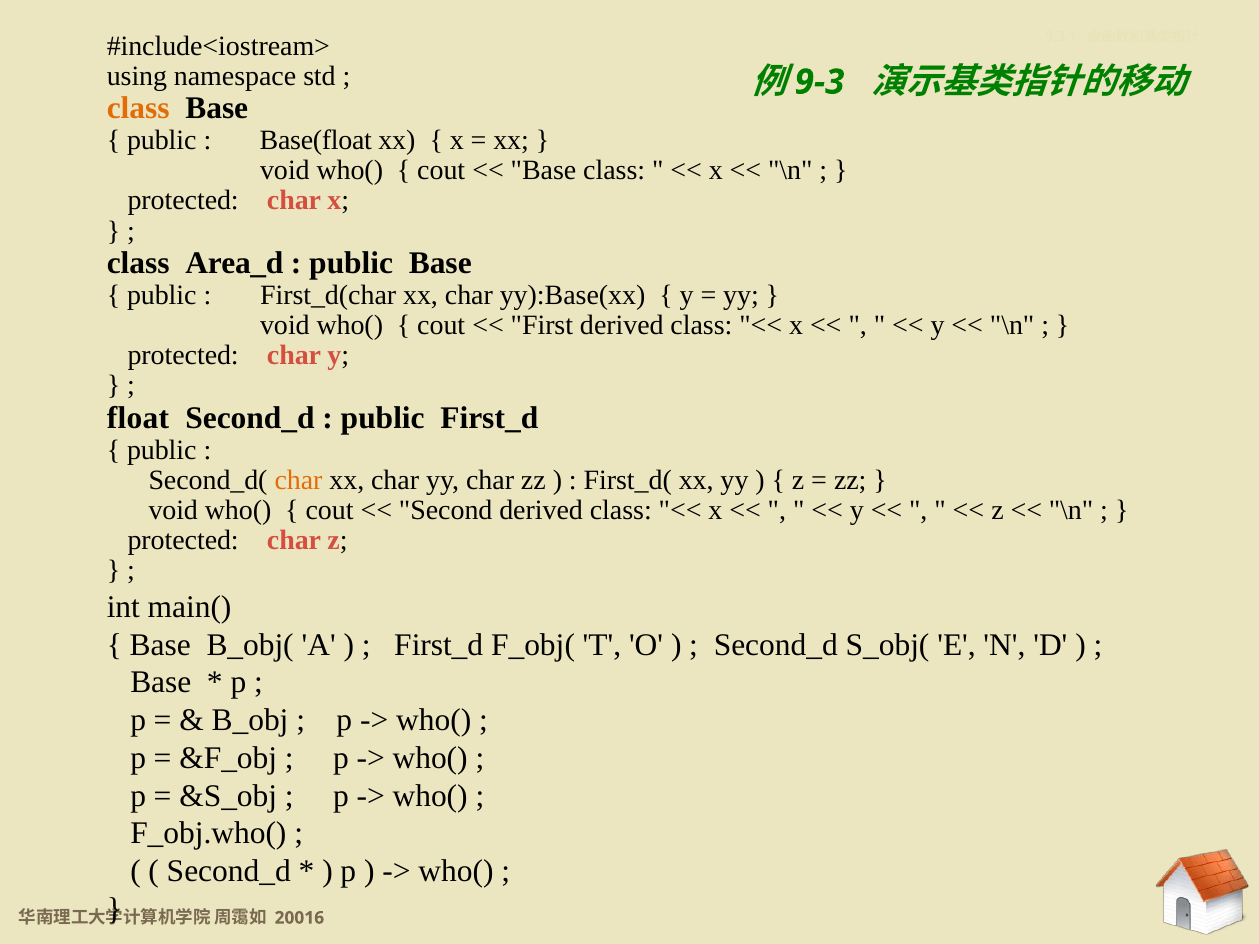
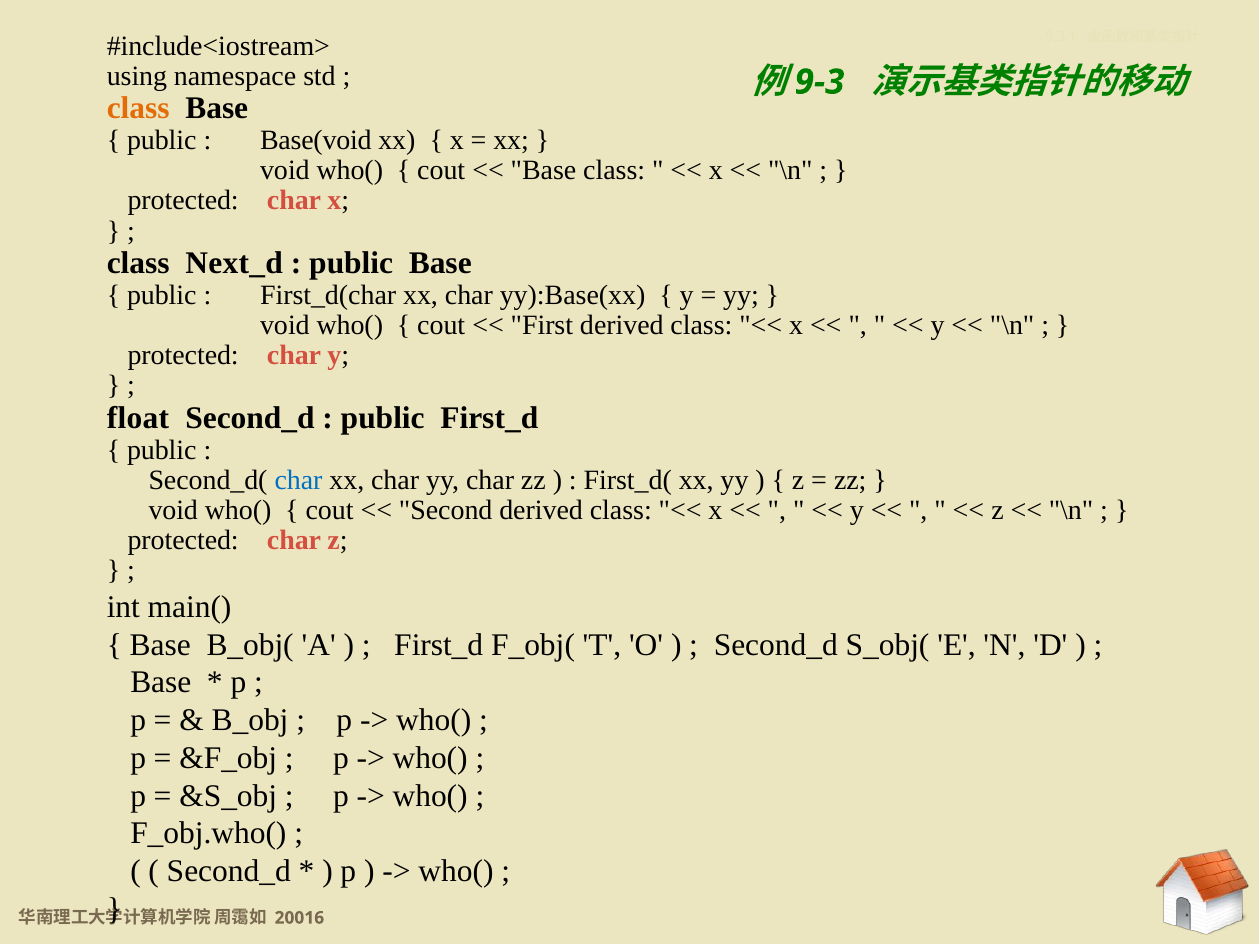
Base(float: Base(float -> Base(void
Area_d: Area_d -> Next_d
char at (298, 480) colour: orange -> blue
